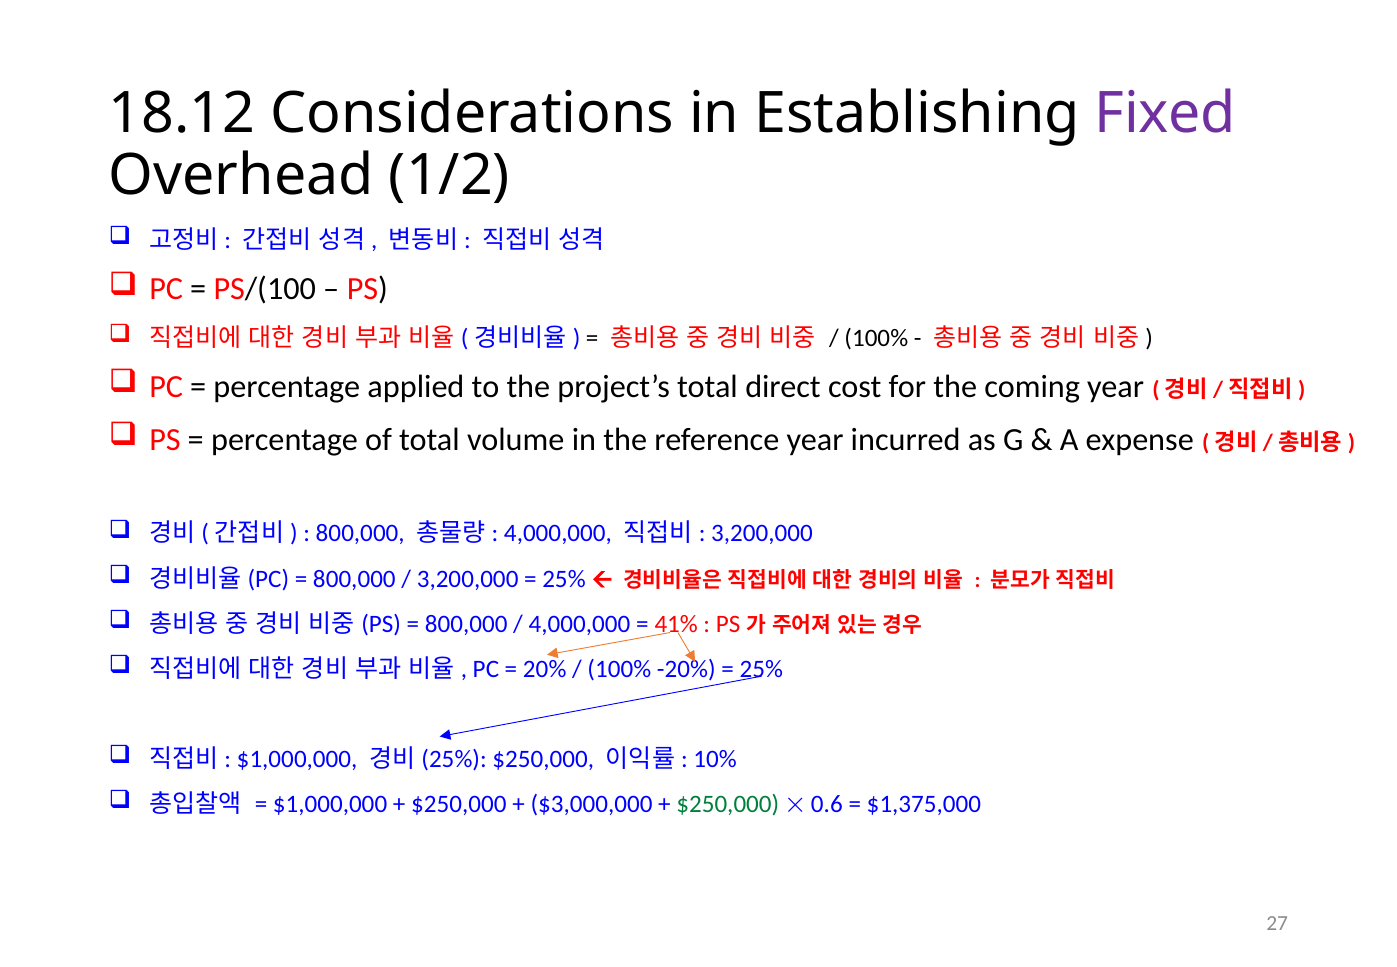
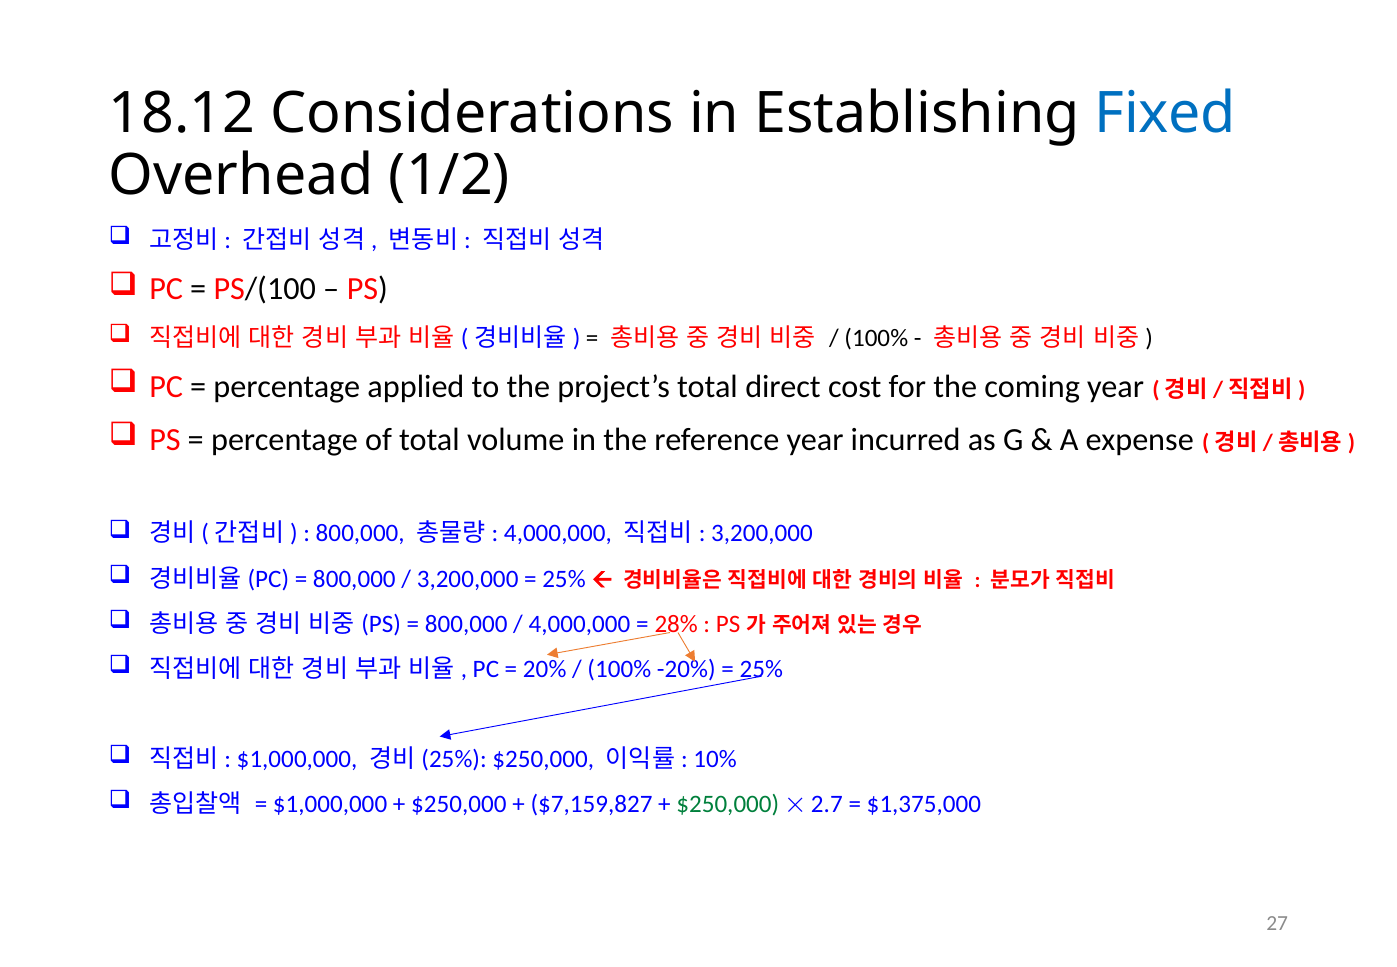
Fixed colour: purple -> blue
41%: 41% -> 28%
$3,000,000: $3,000,000 -> $7,159,827
0.6: 0.6 -> 2.7
